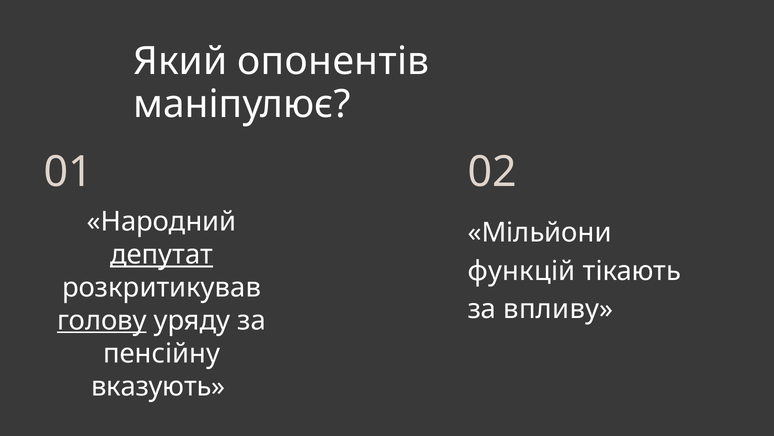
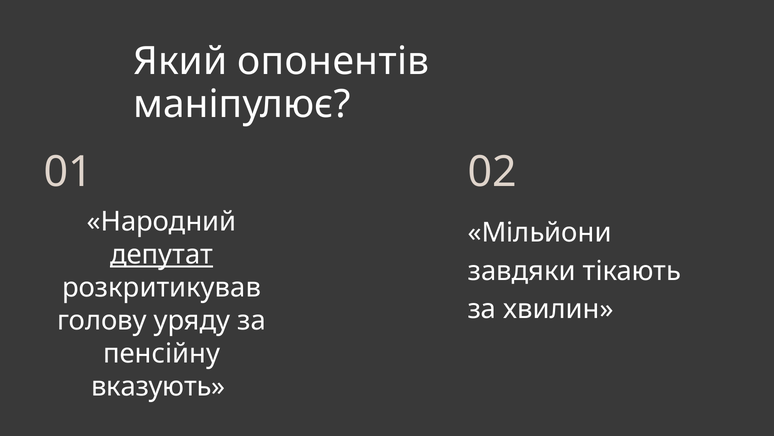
функцій: функцій -> завдяки
впливу: впливу -> хвилин
голову underline: present -> none
